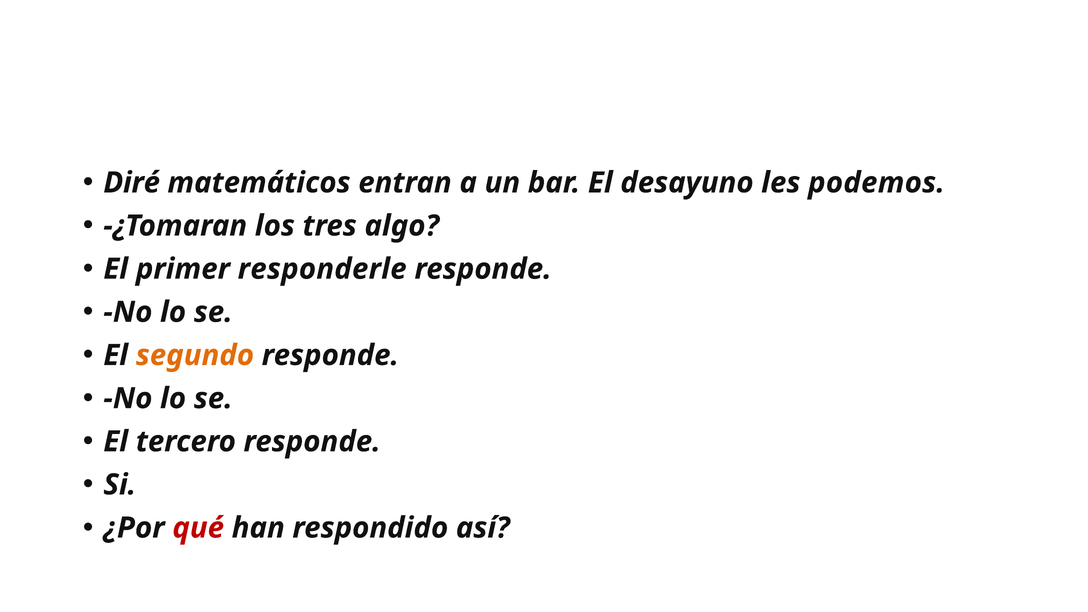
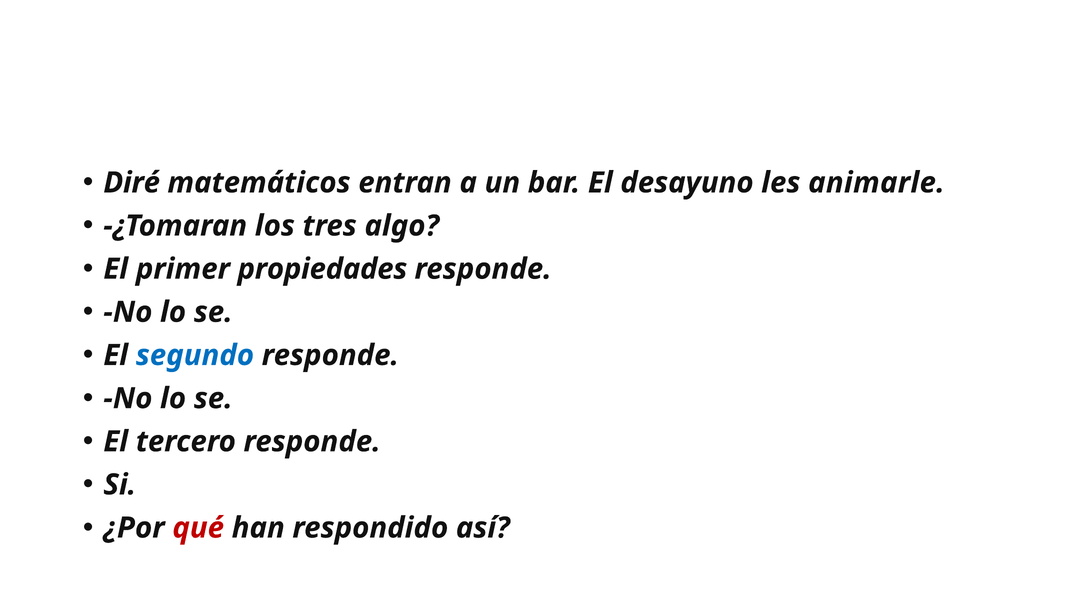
podemos: podemos -> animarle
responderle: responderle -> propiedades
segundo colour: orange -> blue
